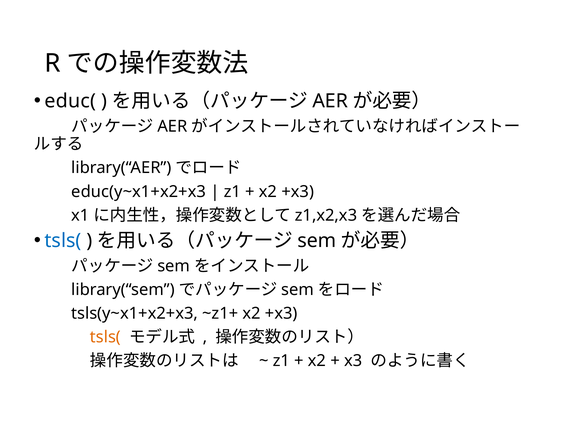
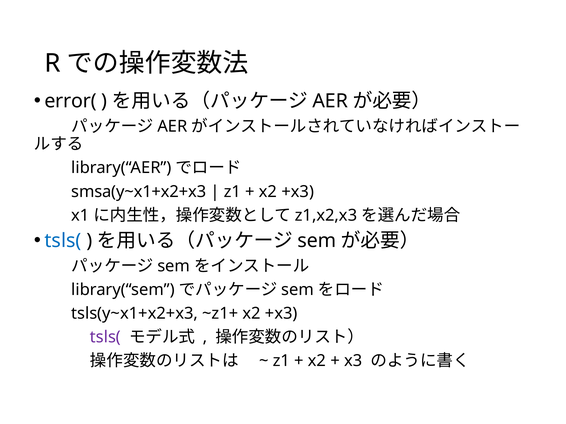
educ(: educ( -> error(
educ(y~x1+x2+x3: educ(y~x1+x2+x3 -> smsa(y~x1+x2+x3
tsls( at (105, 338) colour: orange -> purple
